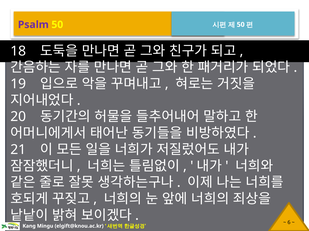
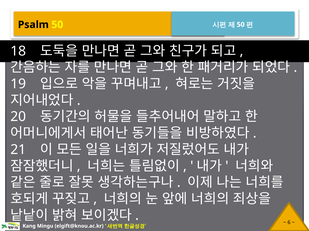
Psalm colour: purple -> black
